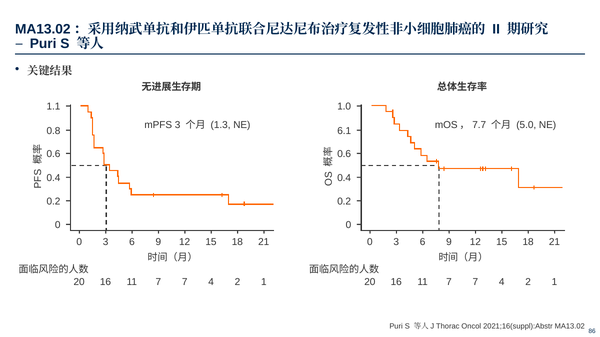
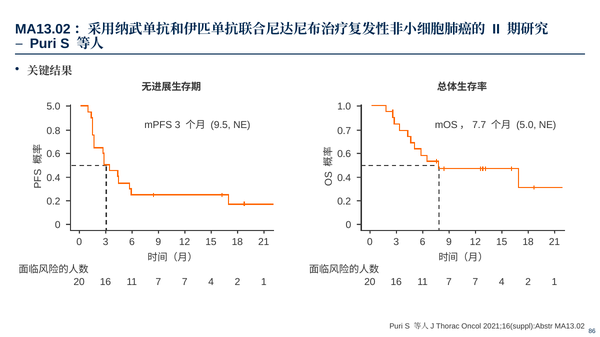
1.1 at (53, 107): 1.1 -> 5.0
1.3: 1.3 -> 9.5
6.1: 6.1 -> 0.7
